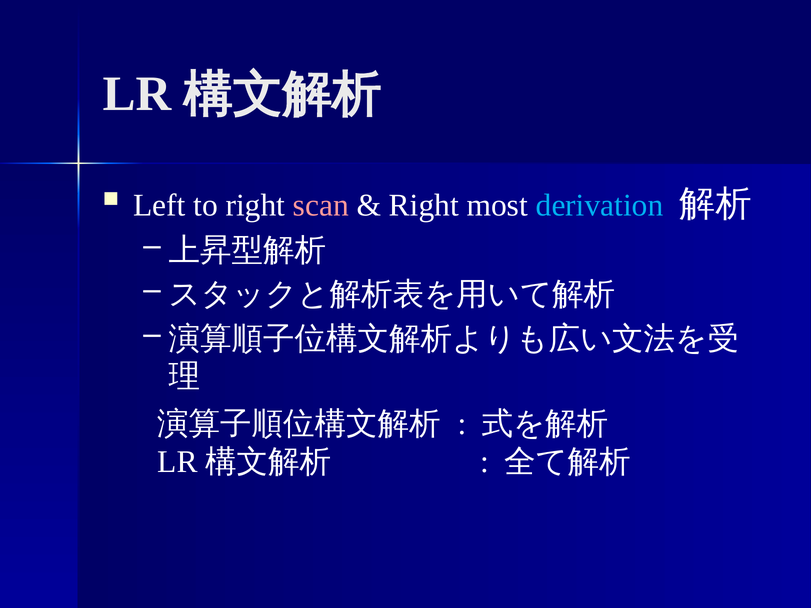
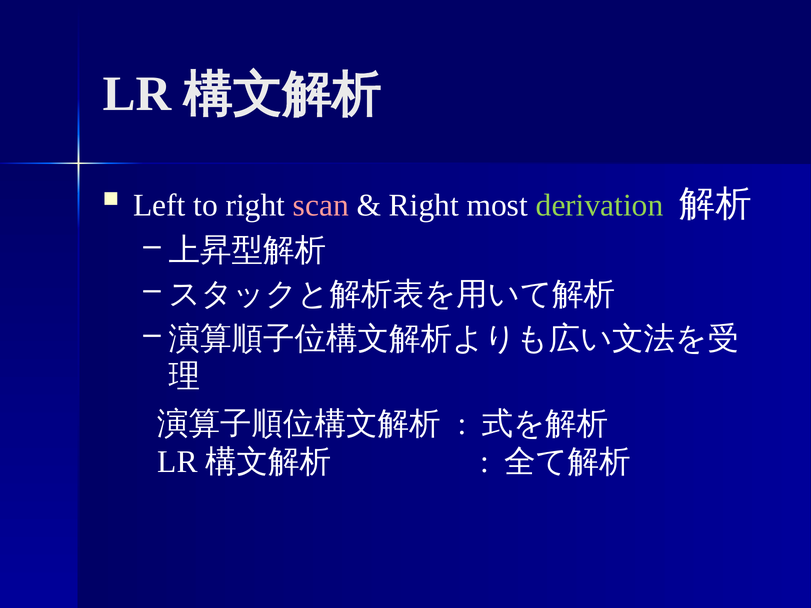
derivation colour: light blue -> light green
